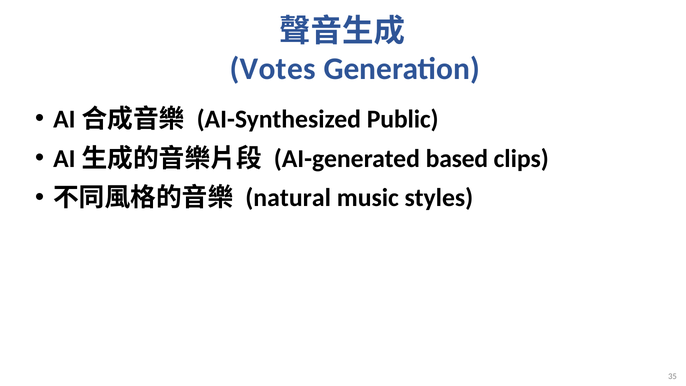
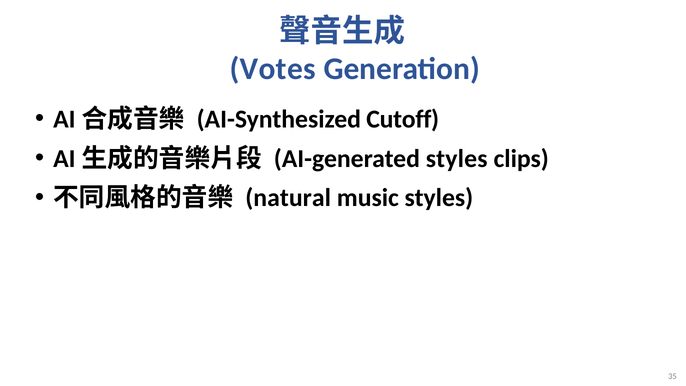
Public: Public -> Cutoff
AI-generated based: based -> styles
